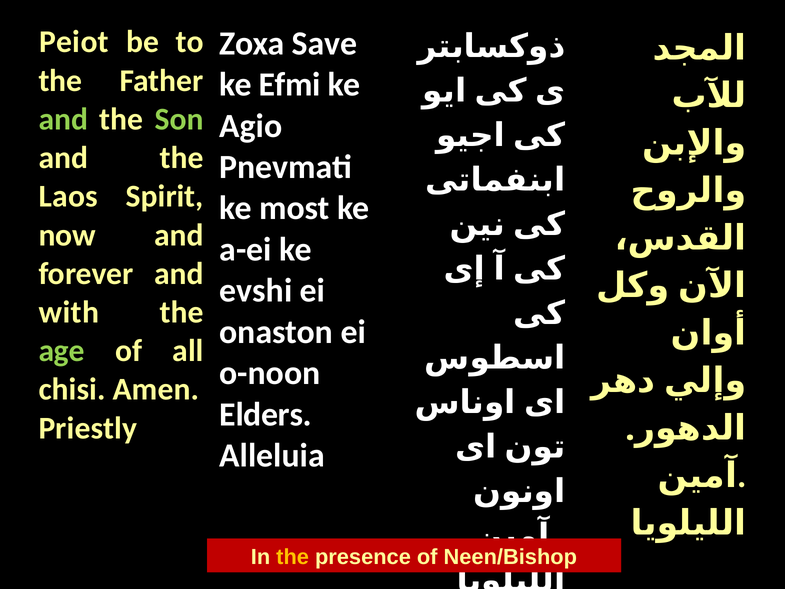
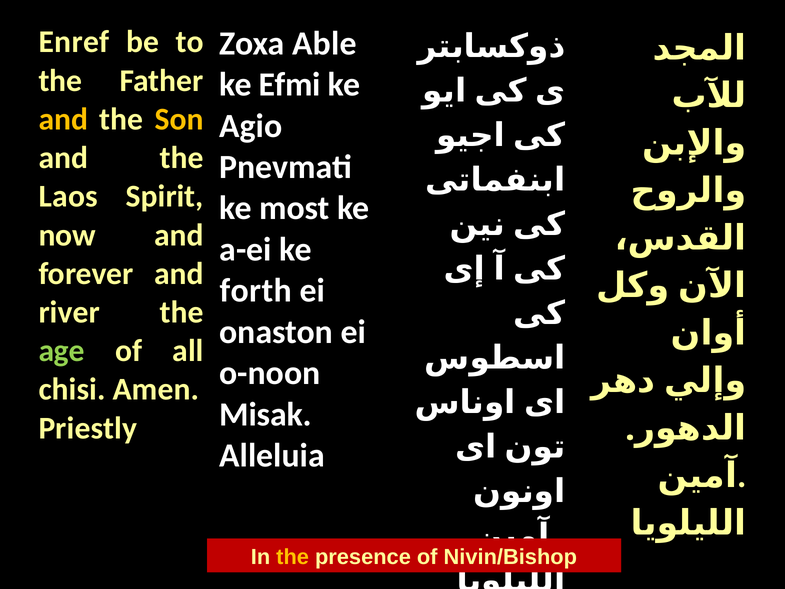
Peiot: Peiot -> Enref
Save: Save -> Able
and at (63, 119) colour: light green -> yellow
Son colour: light green -> yellow
evshi: evshi -> forth
with: with -> river
Elders: Elders -> Misak
Neen/Bishop: Neen/Bishop -> Nivin/Bishop
